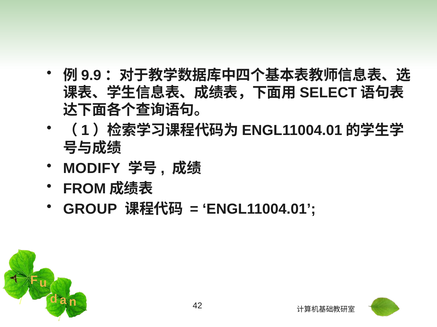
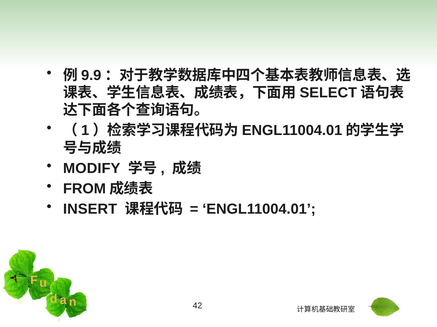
GROUP: GROUP -> INSERT
